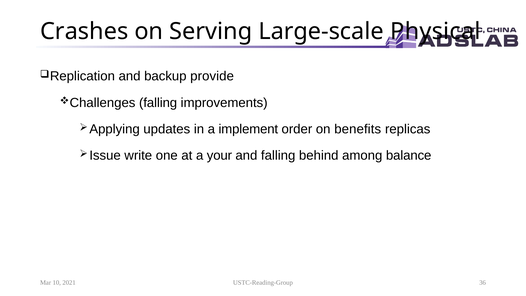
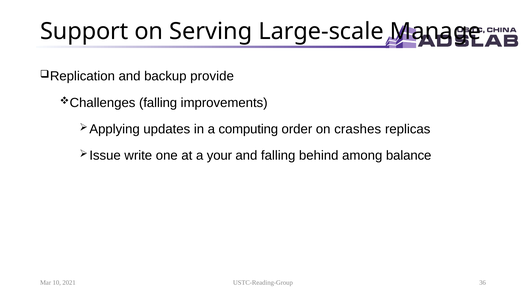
Crashes: Crashes -> Support
Physical: Physical -> Manage
implement: implement -> computing
beneﬁts: beneﬁts -> crashes
